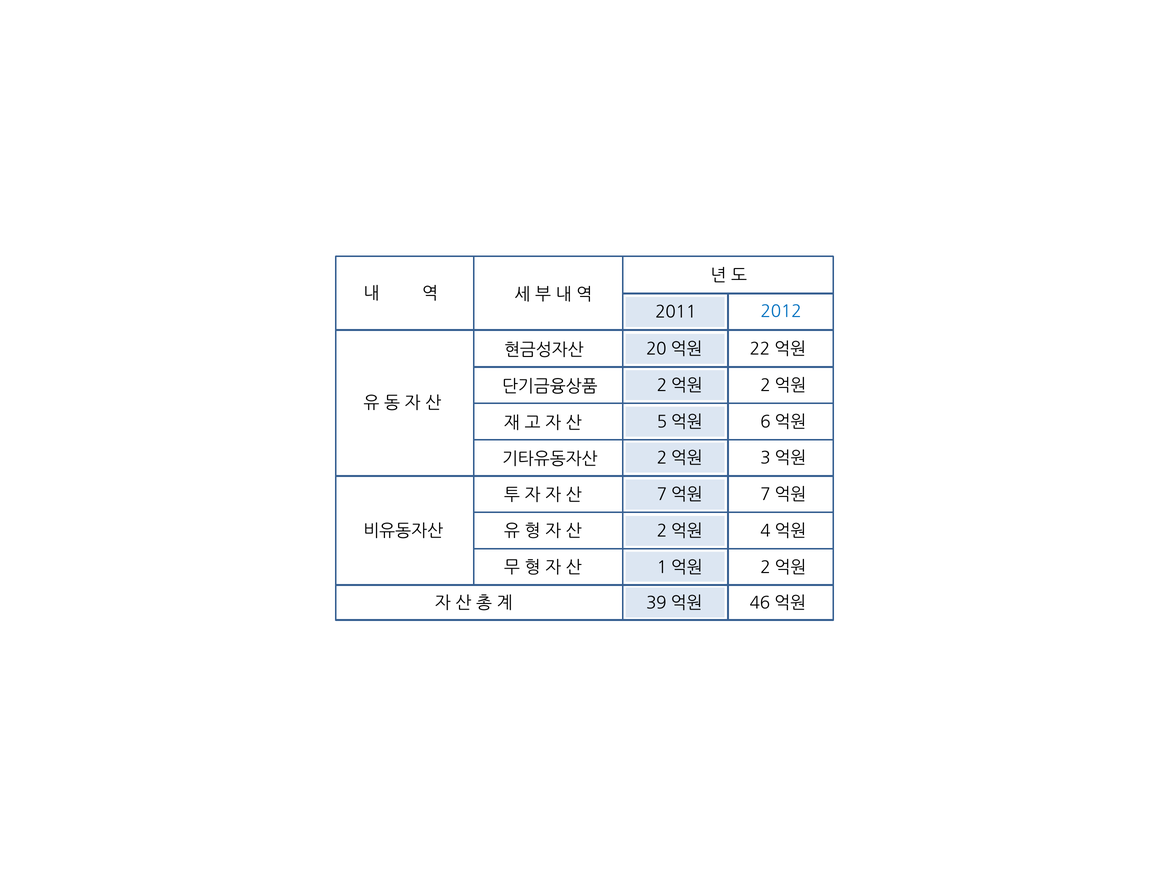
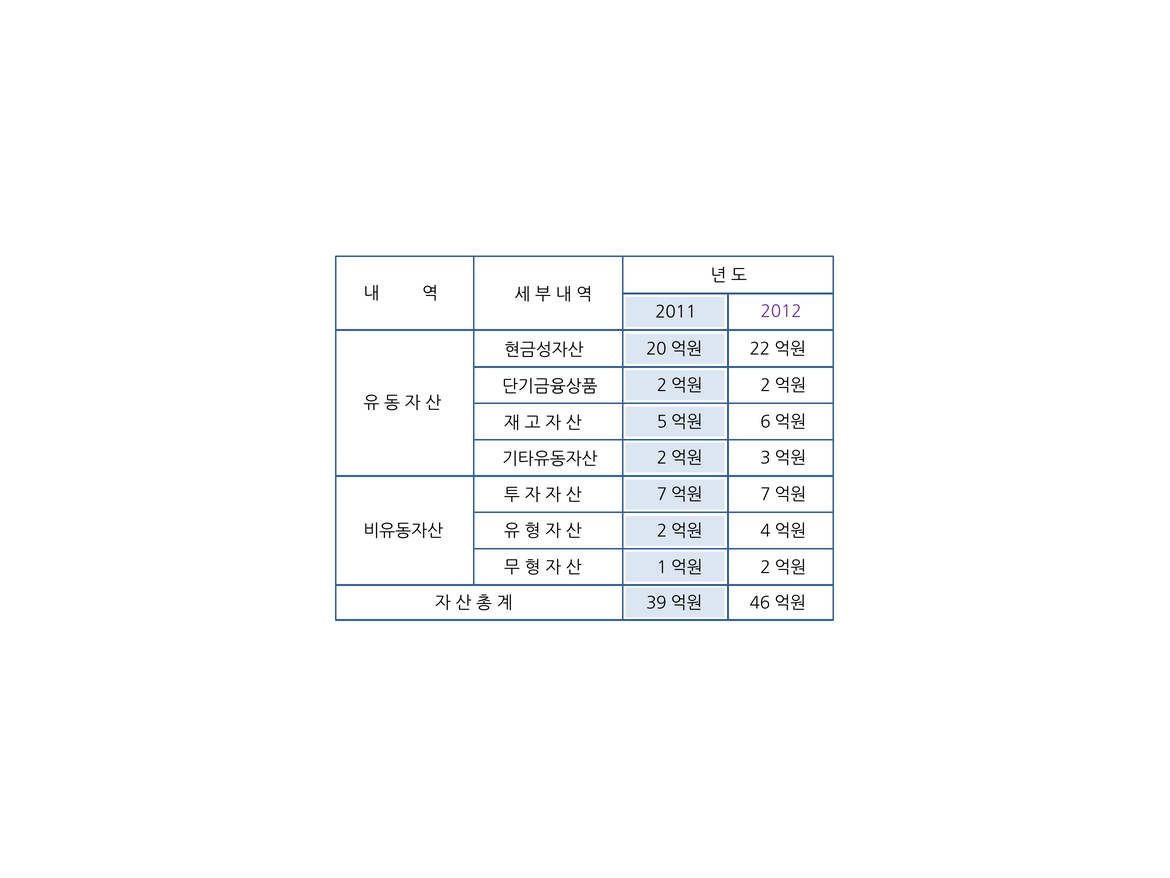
2012 colour: blue -> purple
